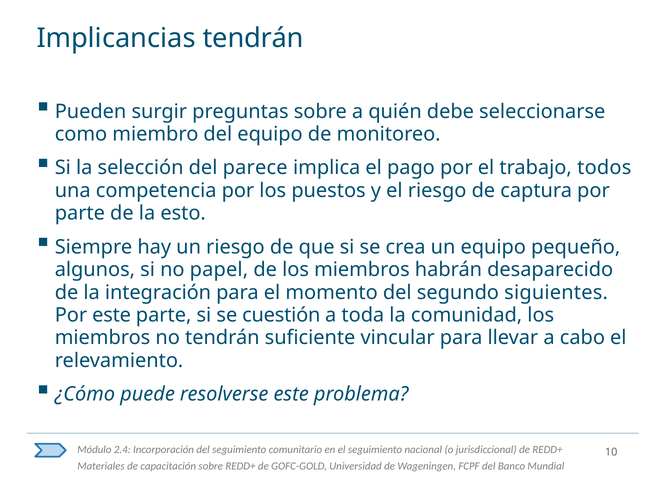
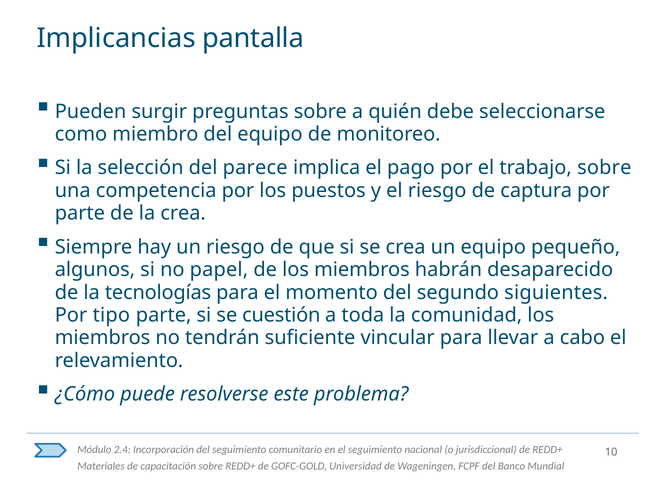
Implicancias tendrán: tendrán -> pantalla
trabajo todos: todos -> sobre
la esto: esto -> crea
integración: integración -> tecnologías
Por este: este -> tipo
